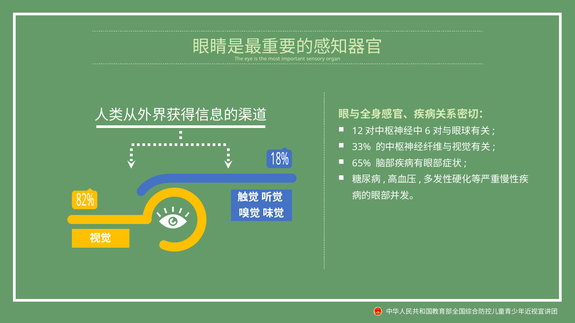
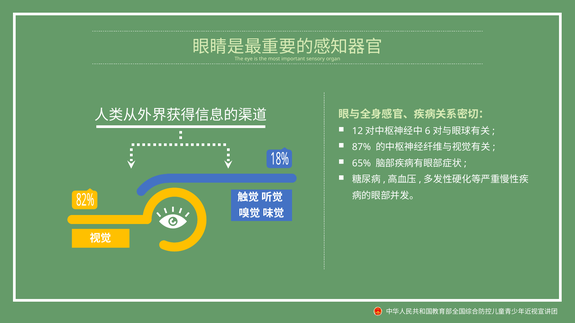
33%: 33% -> 87%
